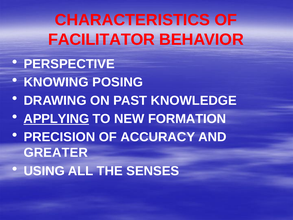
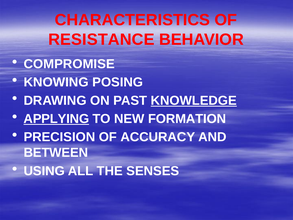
FACILITATOR: FACILITATOR -> RESISTANCE
PERSPECTIVE: PERSPECTIVE -> COMPROMISE
KNOWLEDGE underline: none -> present
GREATER: GREATER -> BETWEEN
